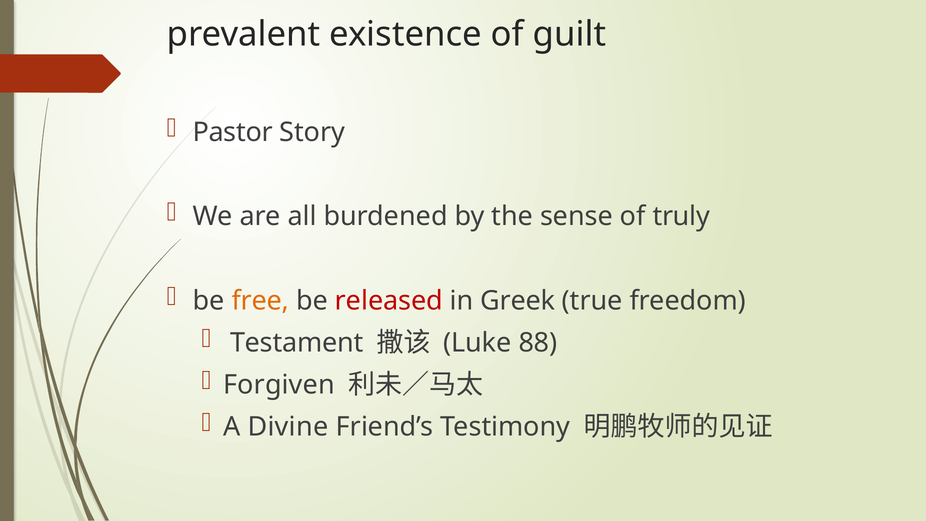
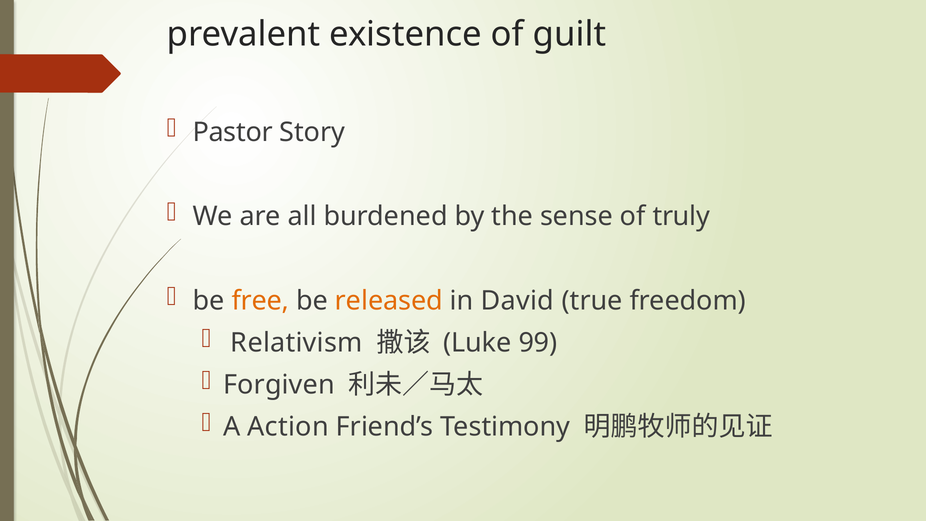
released colour: red -> orange
Greek: Greek -> David
Testament: Testament -> Relativism
88: 88 -> 99
Divine: Divine -> Action
